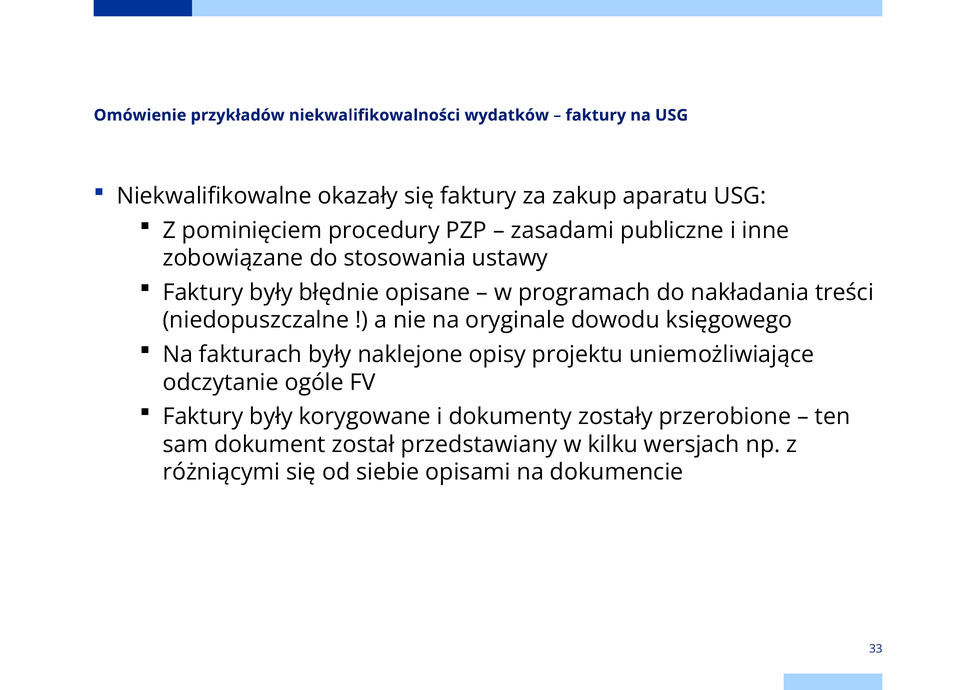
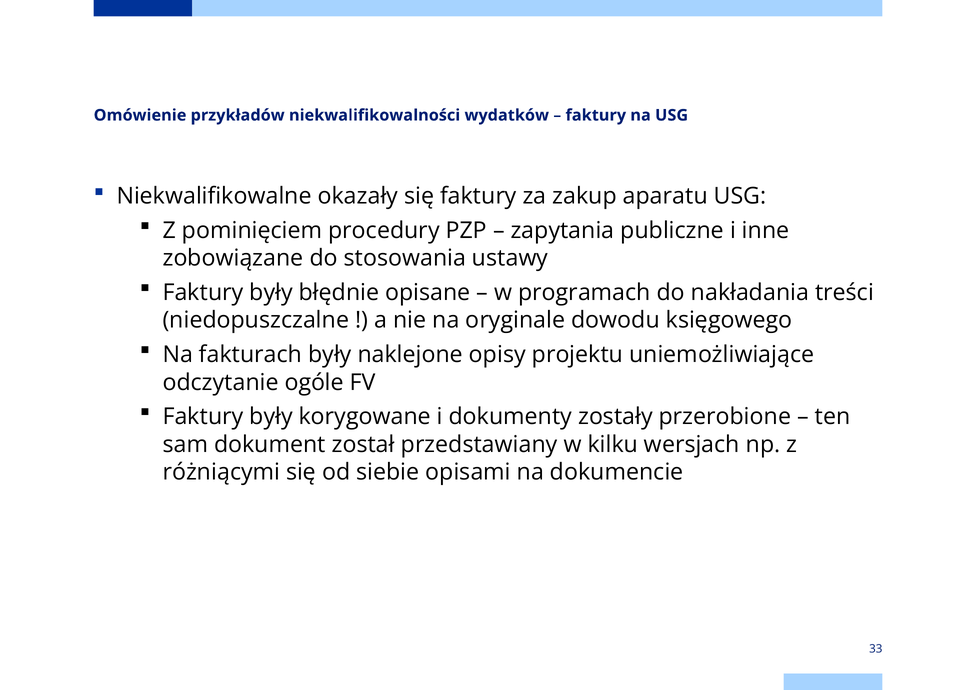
zasadami: zasadami -> zapytania
